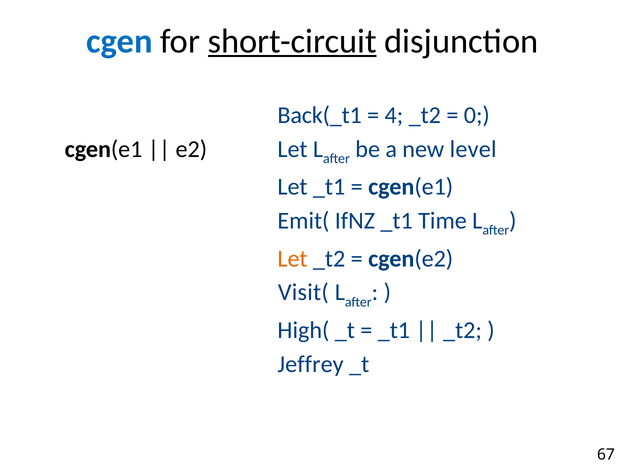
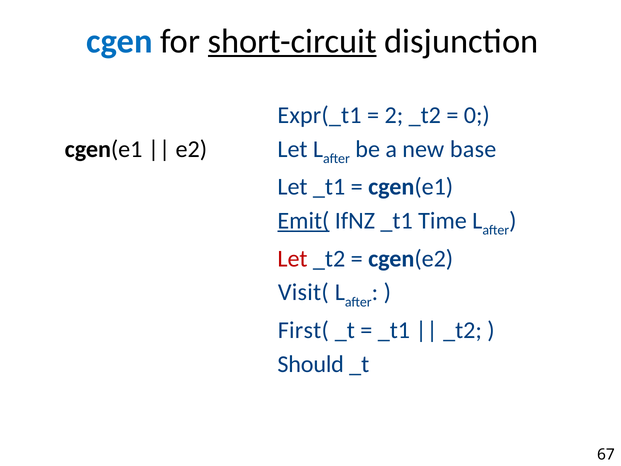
Back(_t1: Back(_t1 -> Expr(_t1
4: 4 -> 2
level: level -> base
Emit( underline: none -> present
Let at (293, 258) colour: orange -> red
High(: High( -> First(
Jeffrey: Jeffrey -> Should
